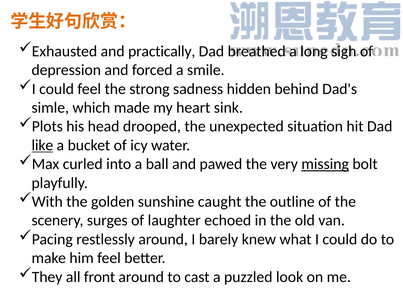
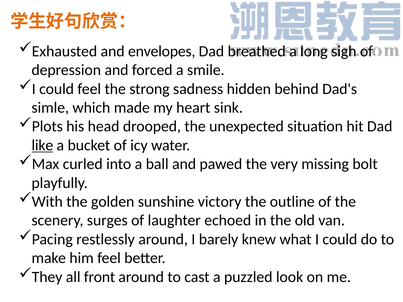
practically: practically -> envelopes
missing underline: present -> none
caught: caught -> victory
